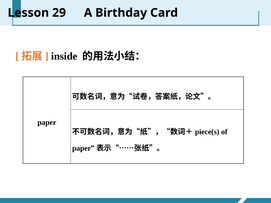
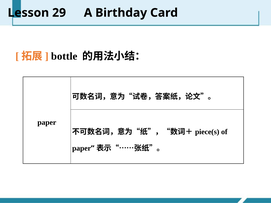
inside: inside -> bottle
